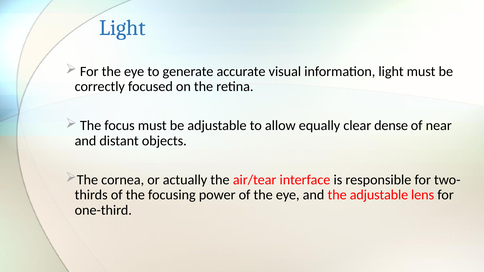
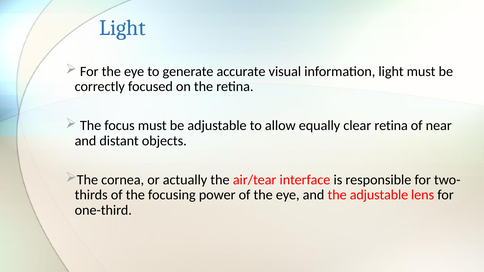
clear dense: dense -> retina
